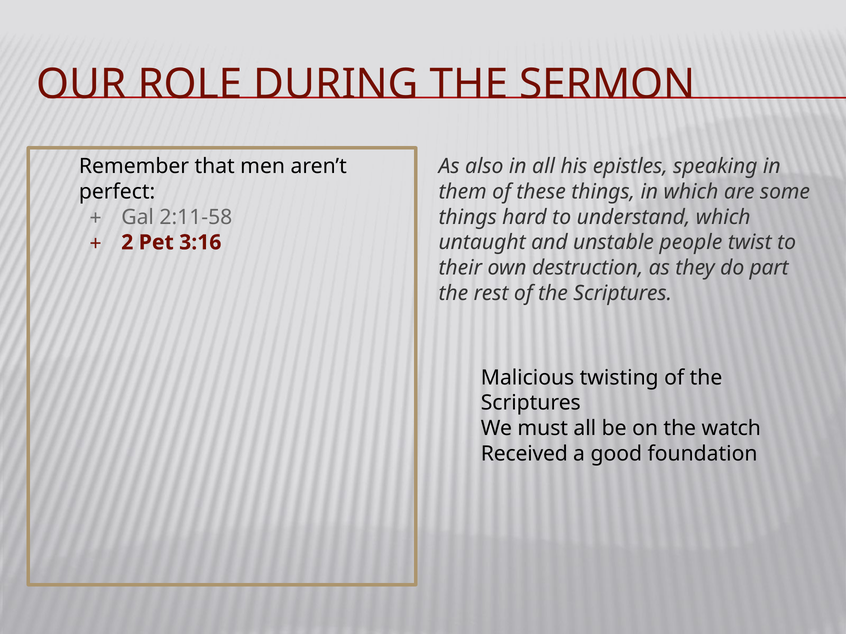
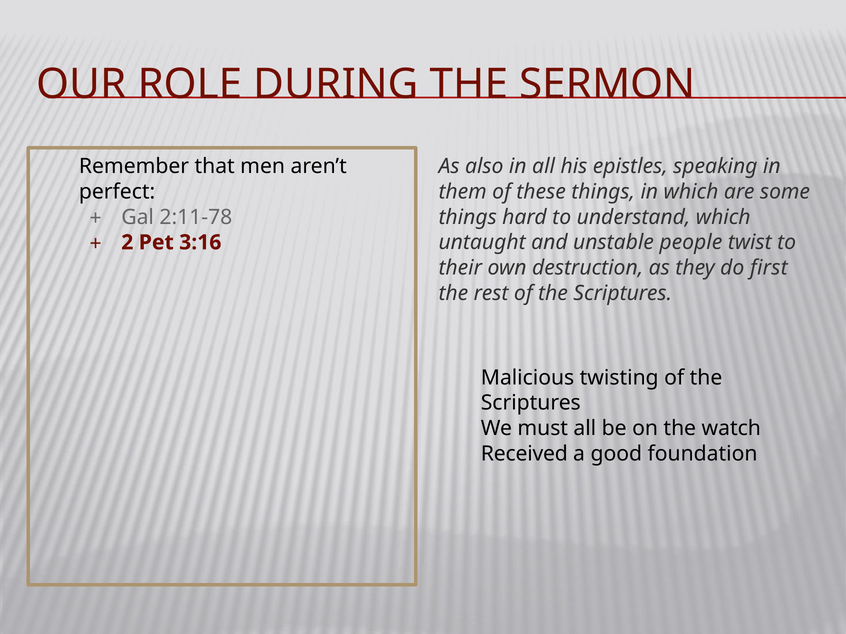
2:11-58: 2:11-58 -> 2:11-78
part: part -> first
